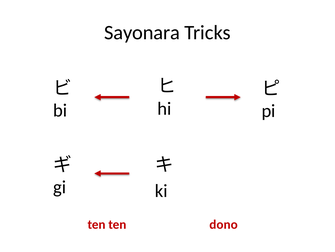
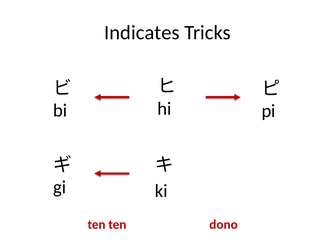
Sayonara: Sayonara -> Indicates
